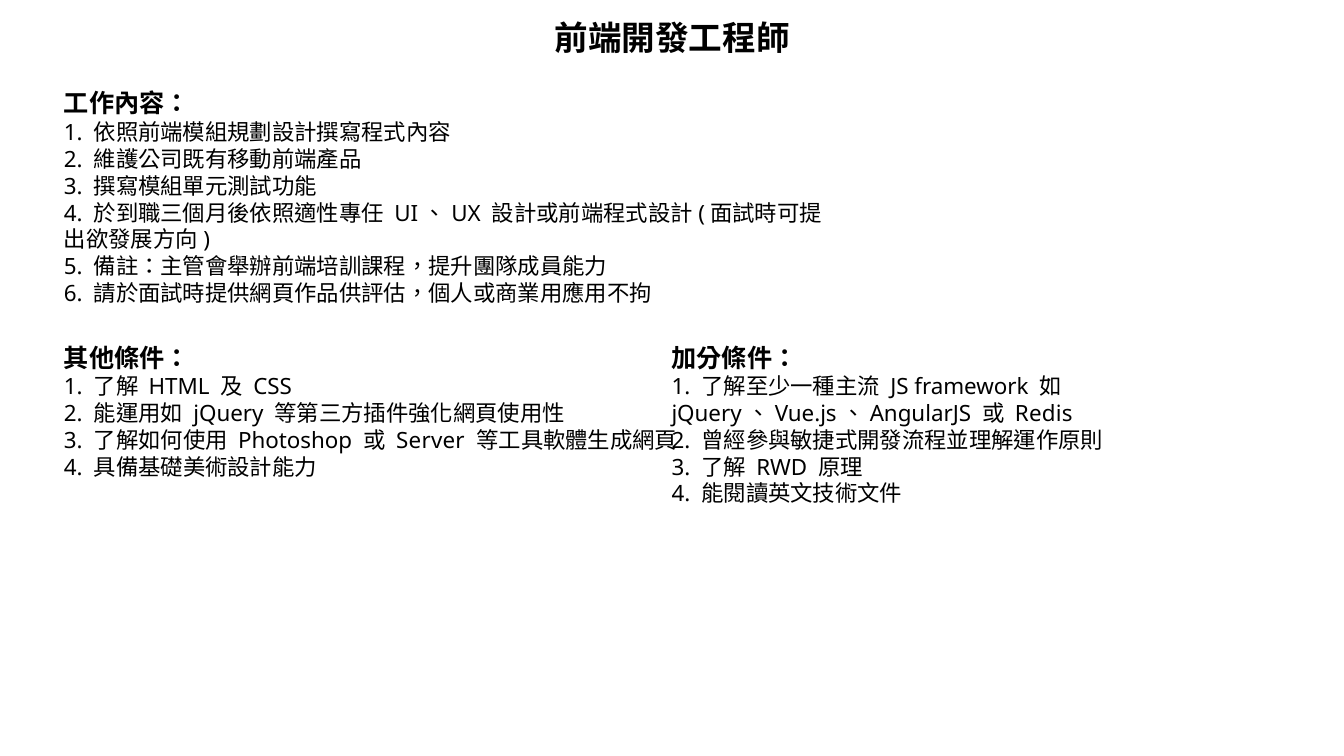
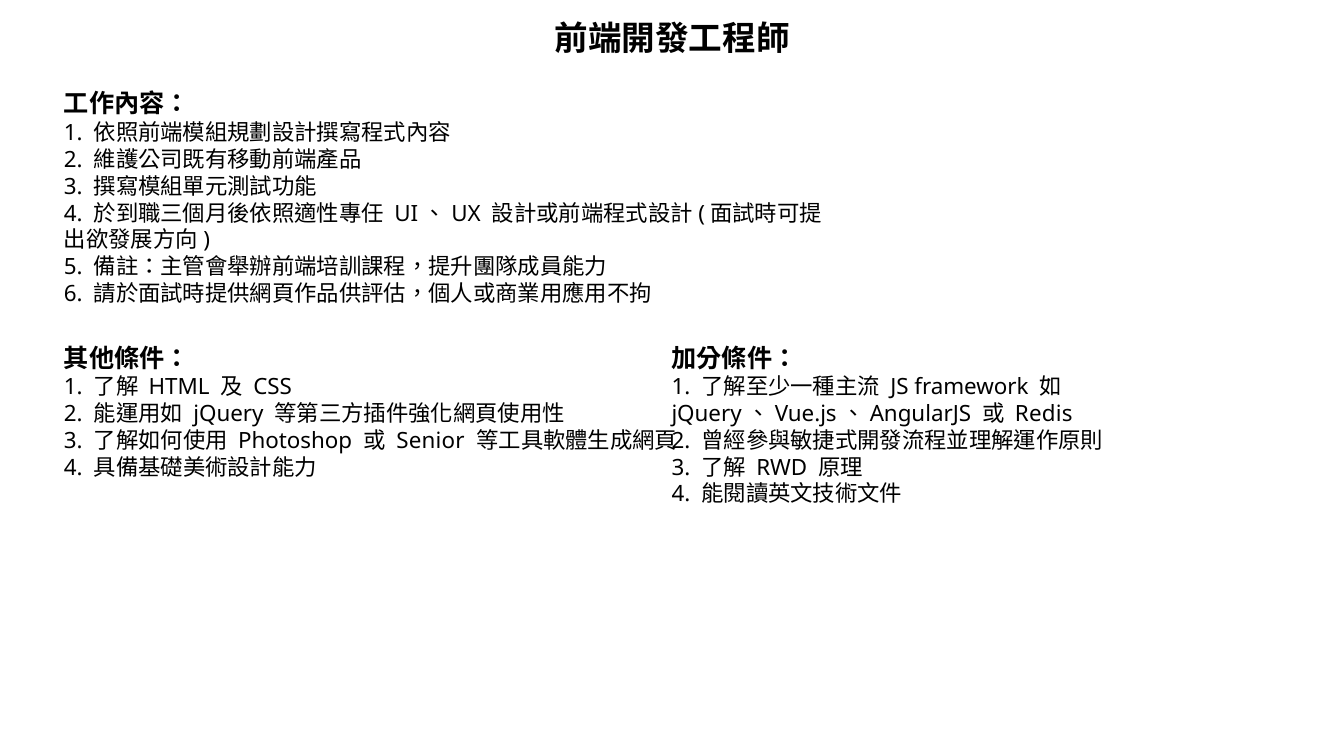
Server: Server -> Senior
